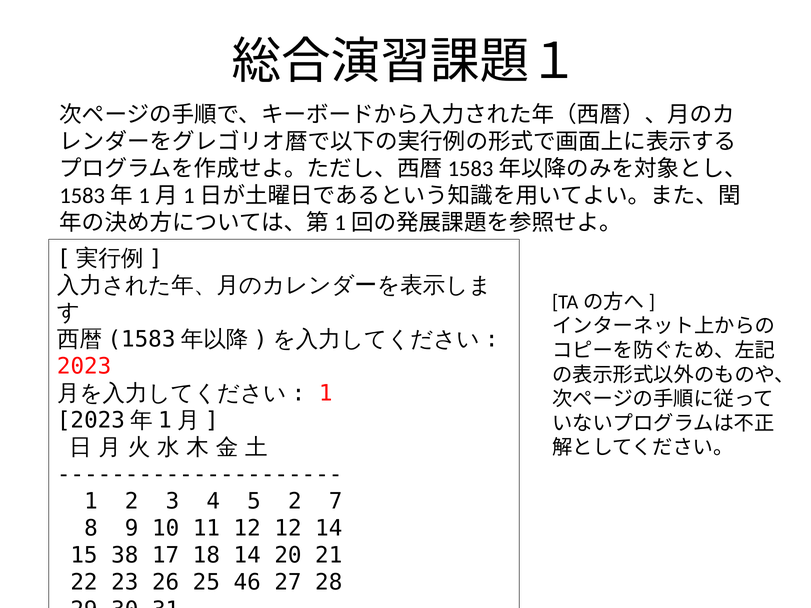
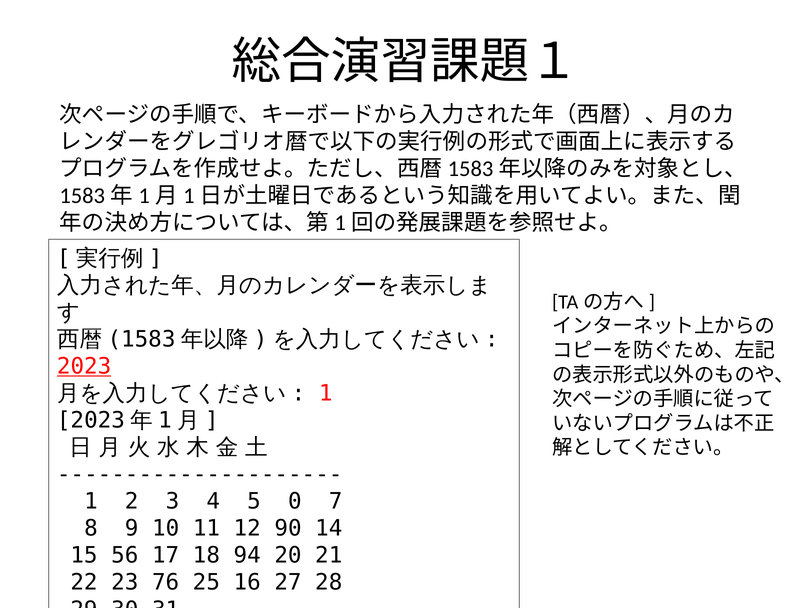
2023 underline: none -> present
5 2: 2 -> 0
12 12: 12 -> 90
38: 38 -> 56
18 14: 14 -> 94
26: 26 -> 76
46: 46 -> 16
